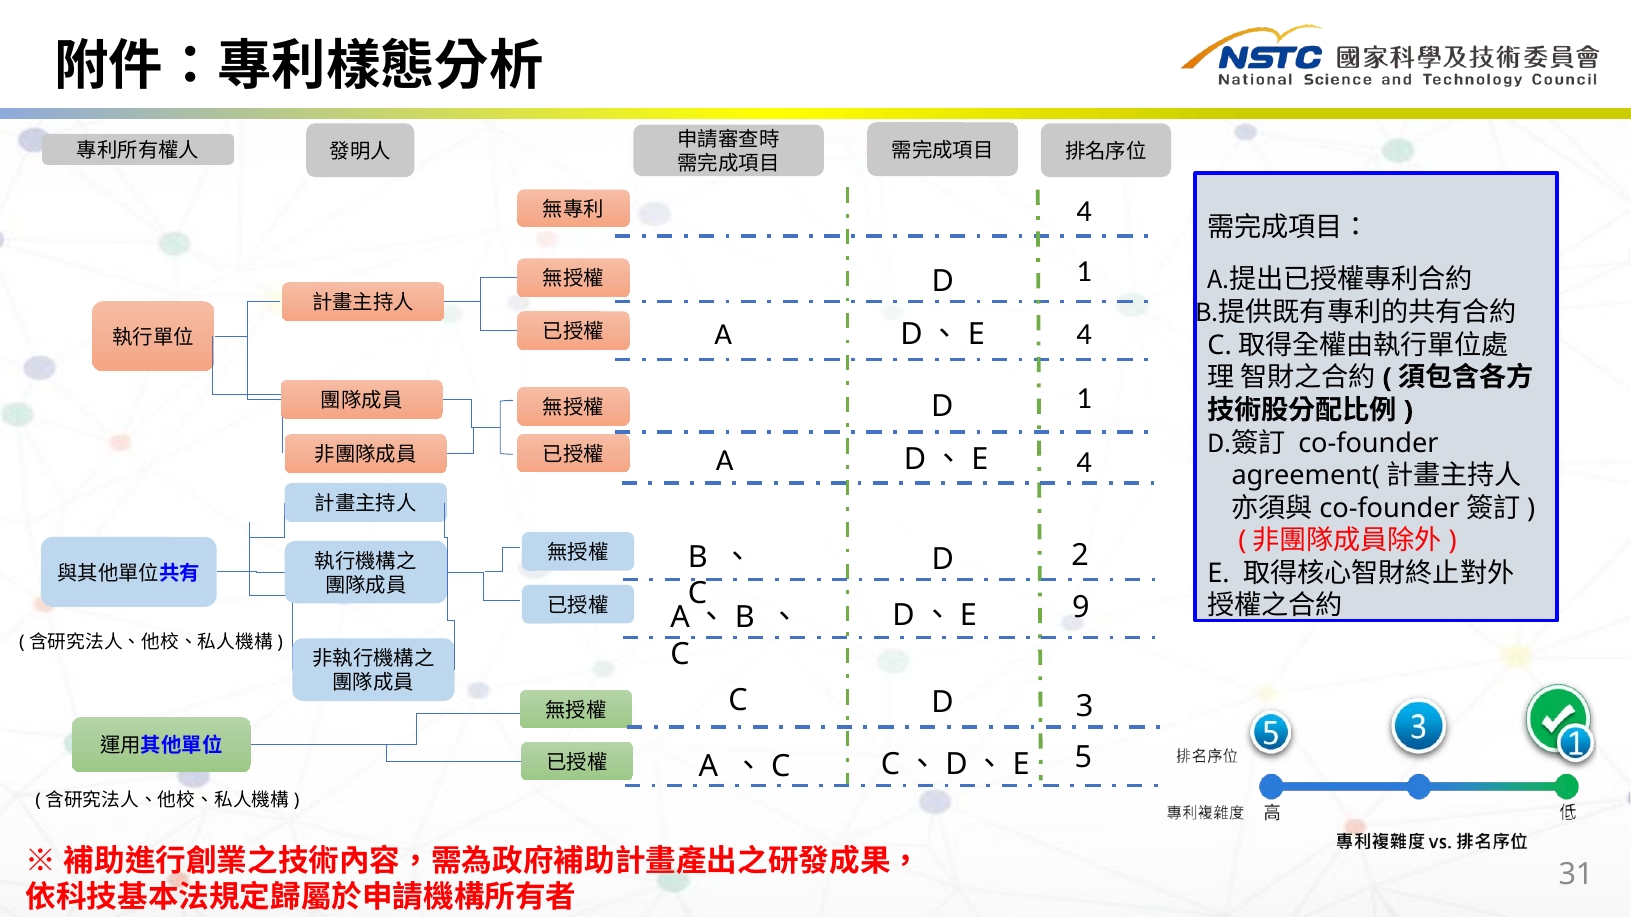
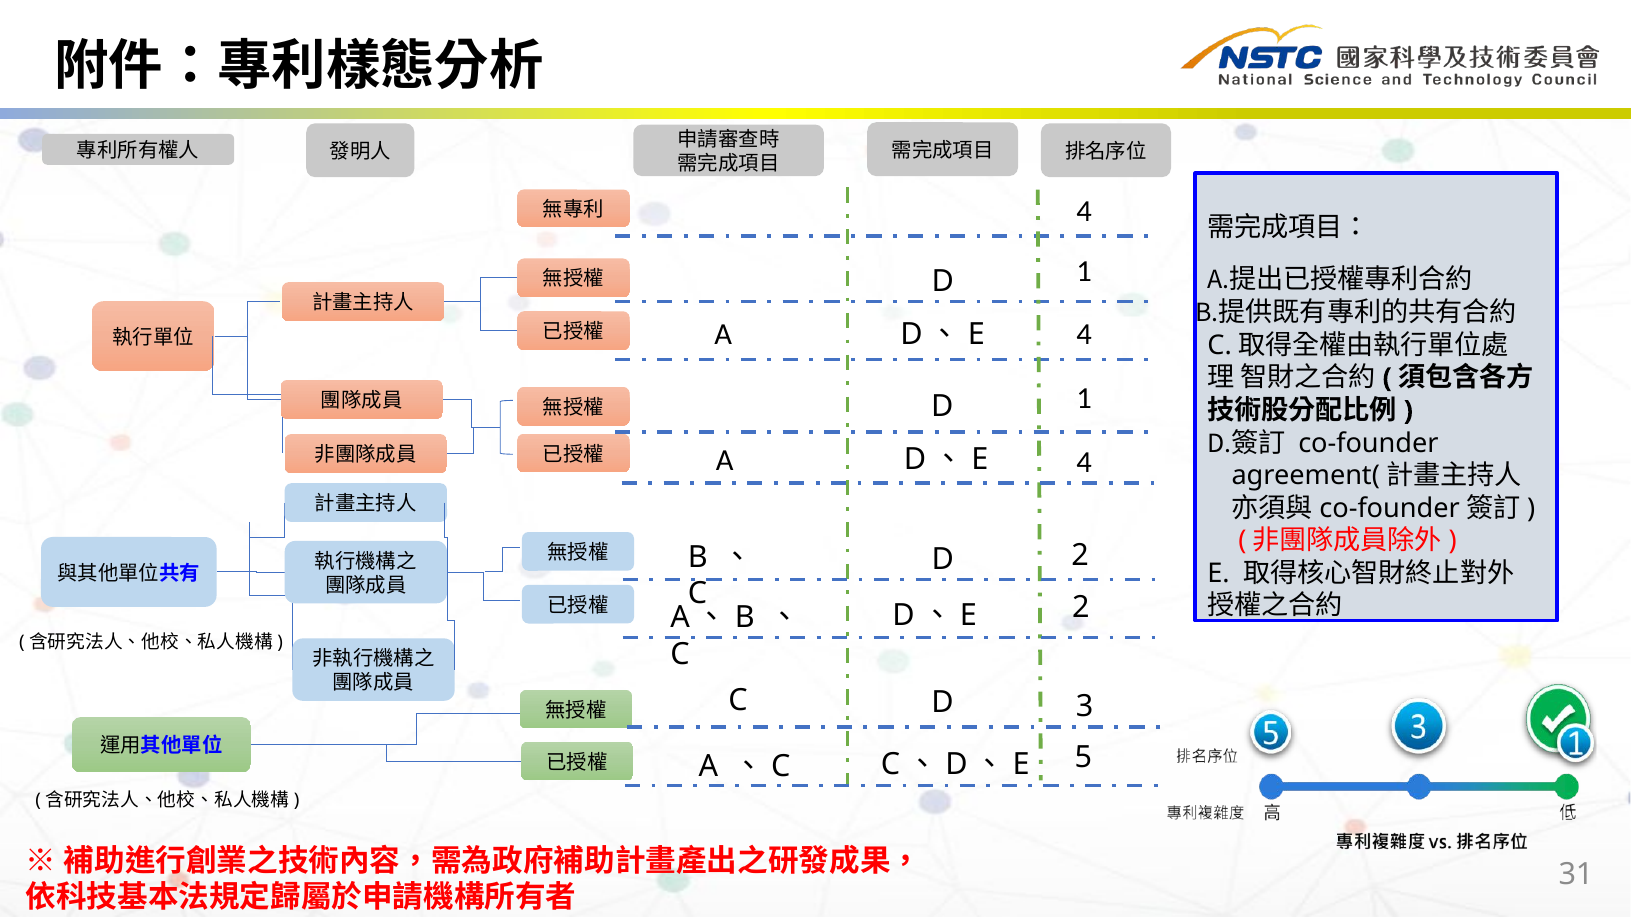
D、E 9: 9 -> 2
